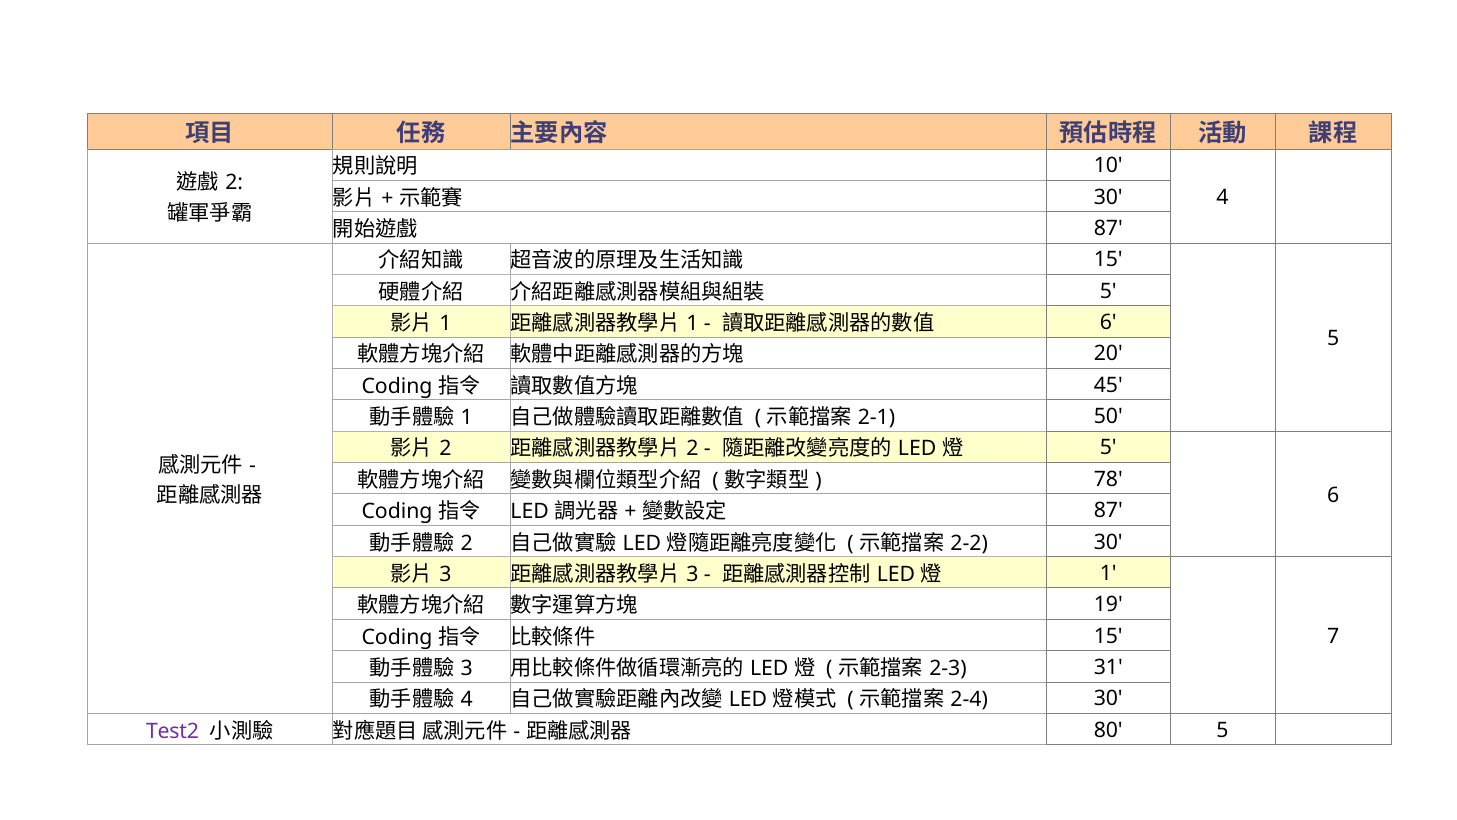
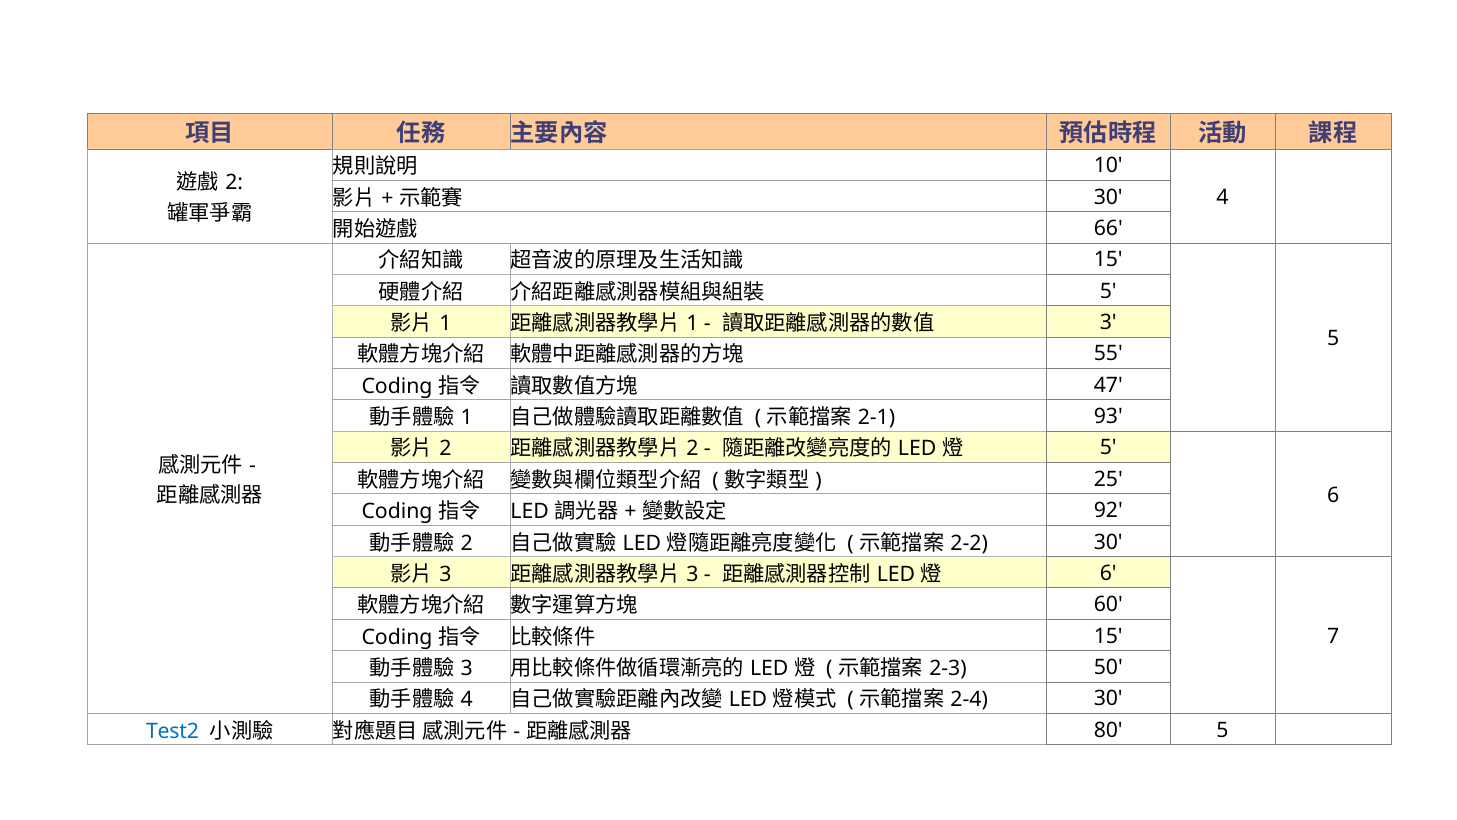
87 at (1108, 228): 87 -> 66
6 at (1108, 322): 6 -> 3
20: 20 -> 55
45: 45 -> 47
50: 50 -> 93
78: 78 -> 25
87 at (1108, 510): 87 -> 92
1 at (1108, 573): 1 -> 6
19: 19 -> 60
31: 31 -> 50
Test2 colour: purple -> blue
